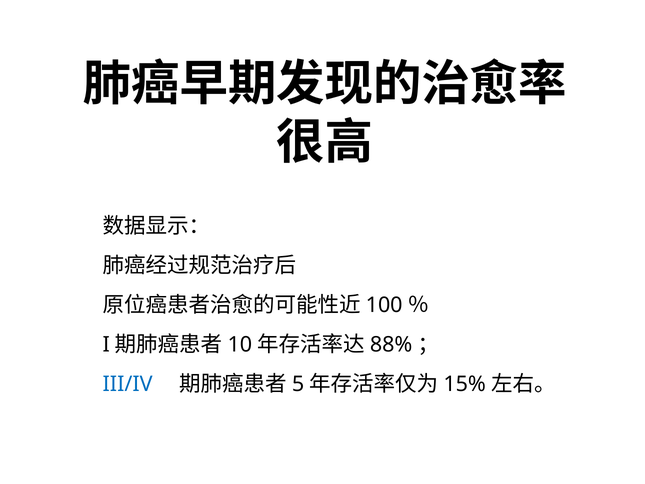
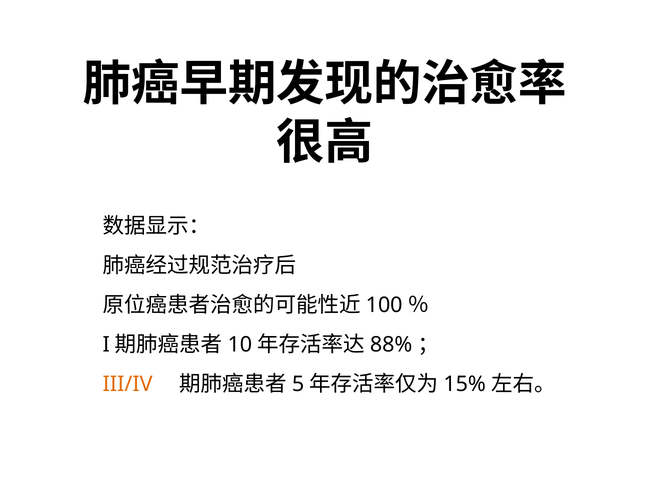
III/IV colour: blue -> orange
